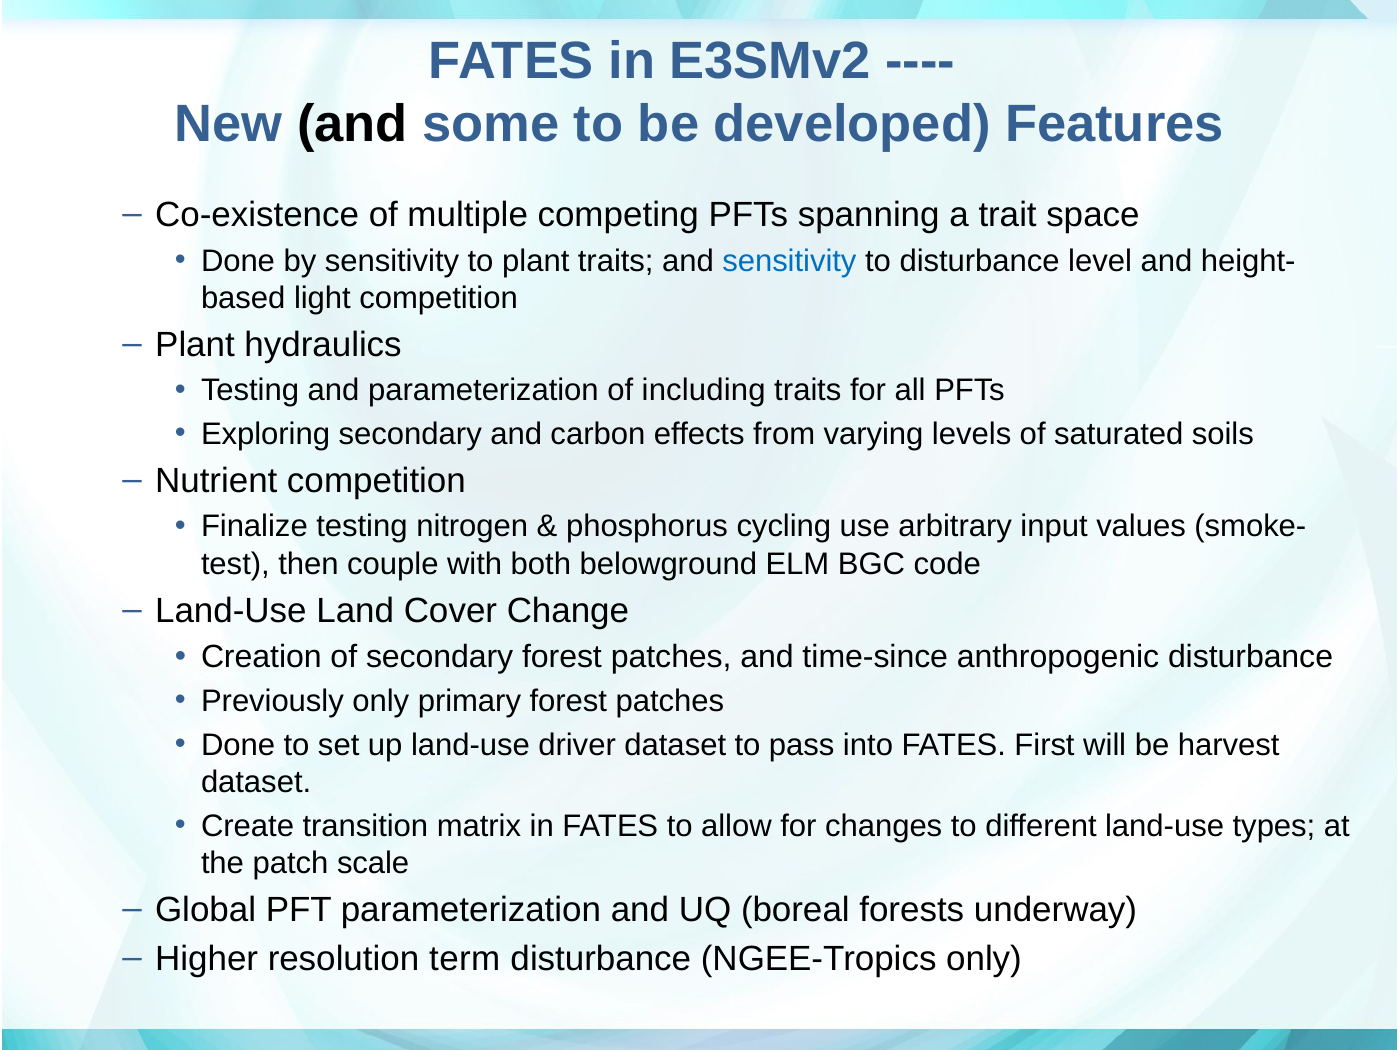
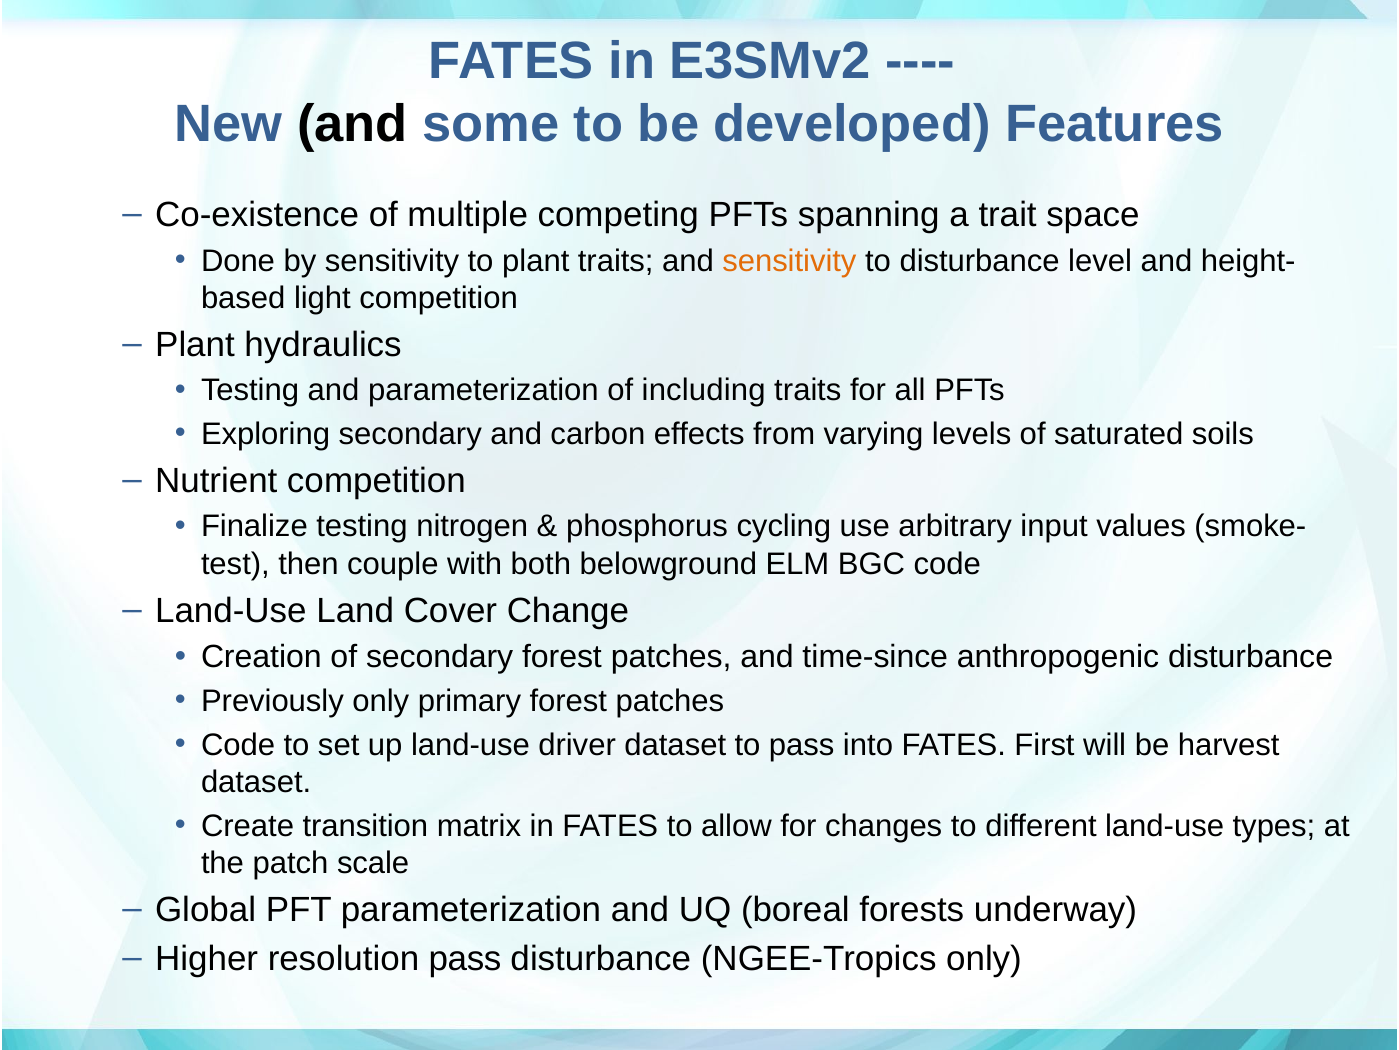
sensitivity at (789, 261) colour: blue -> orange
Done at (238, 744): Done -> Code
resolution term: term -> pass
